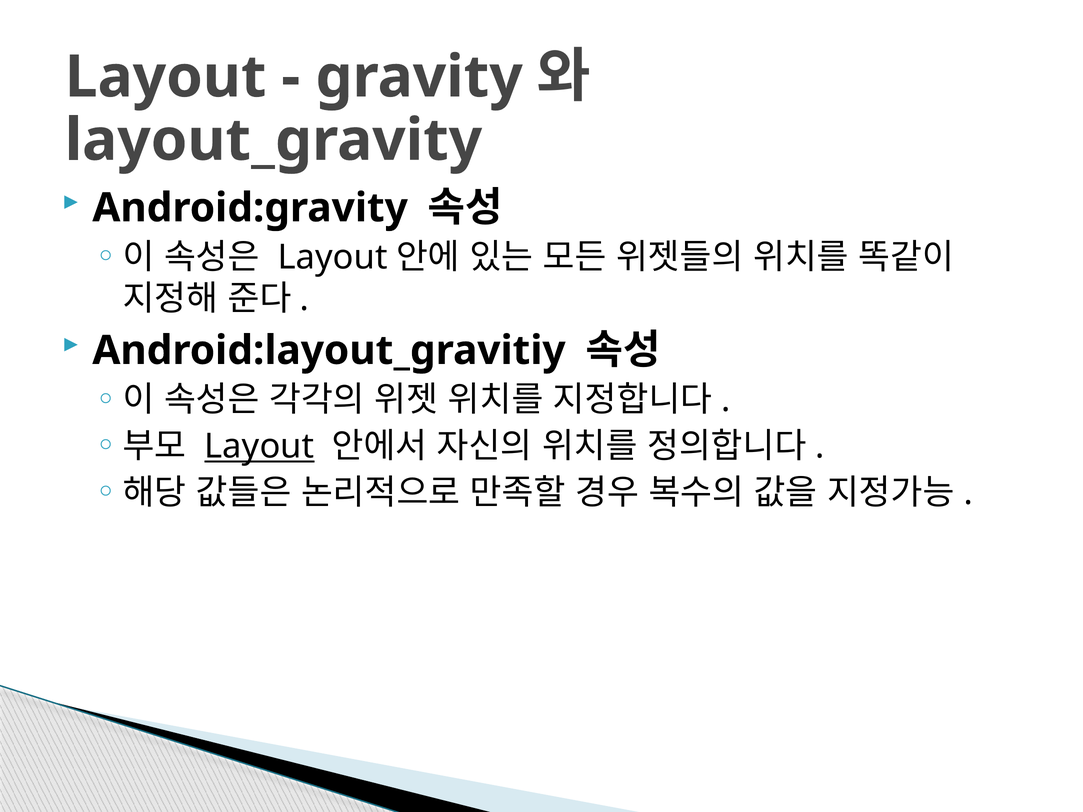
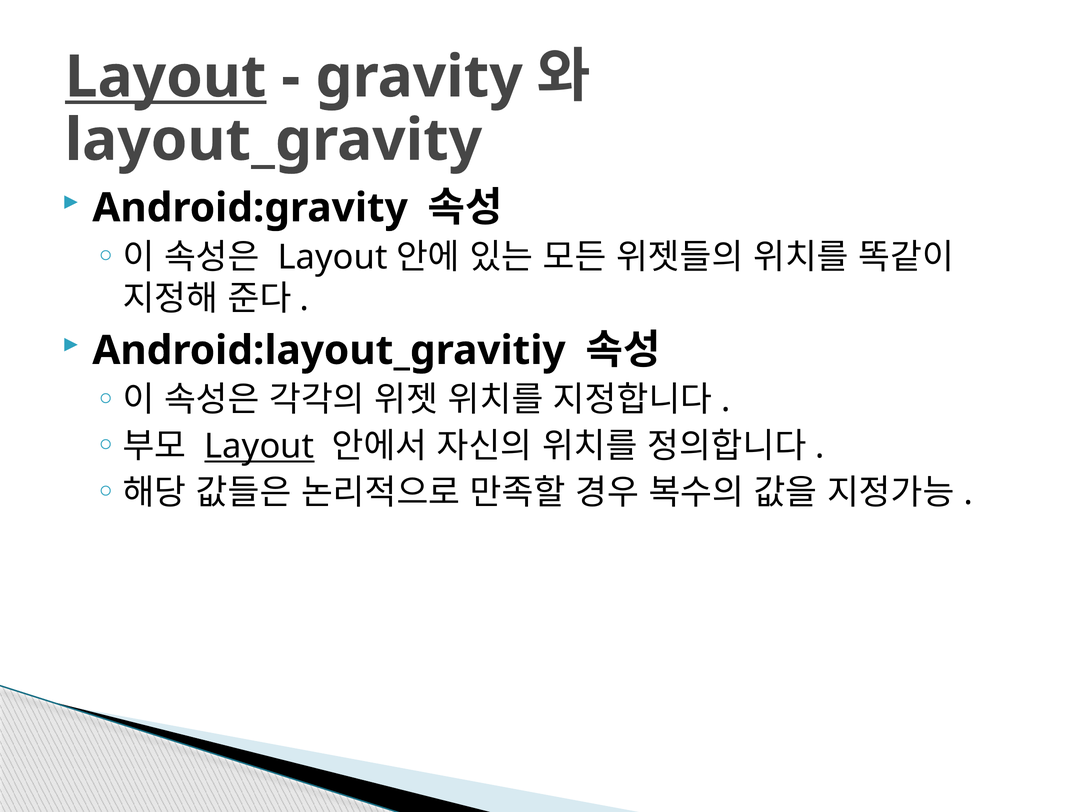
Layout at (166, 77) underline: none -> present
